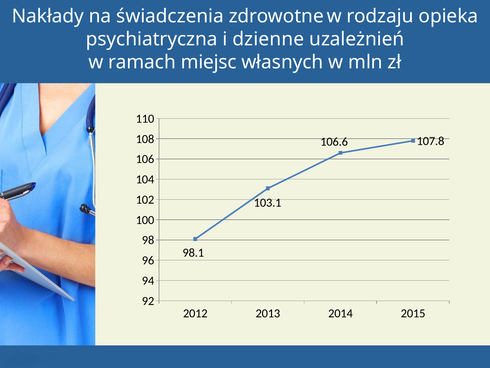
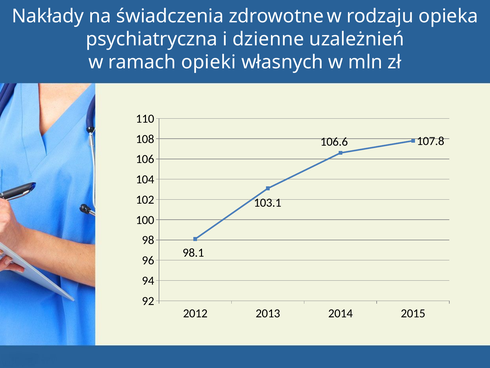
miejsc: miejsc -> opieki
